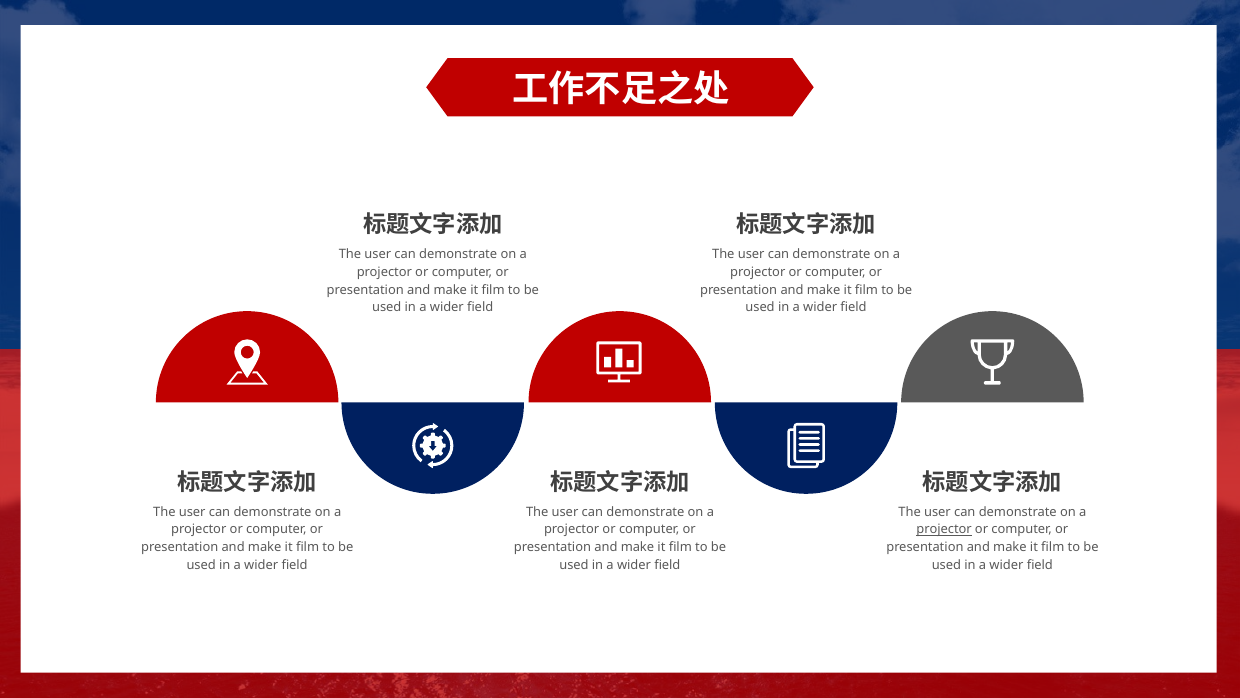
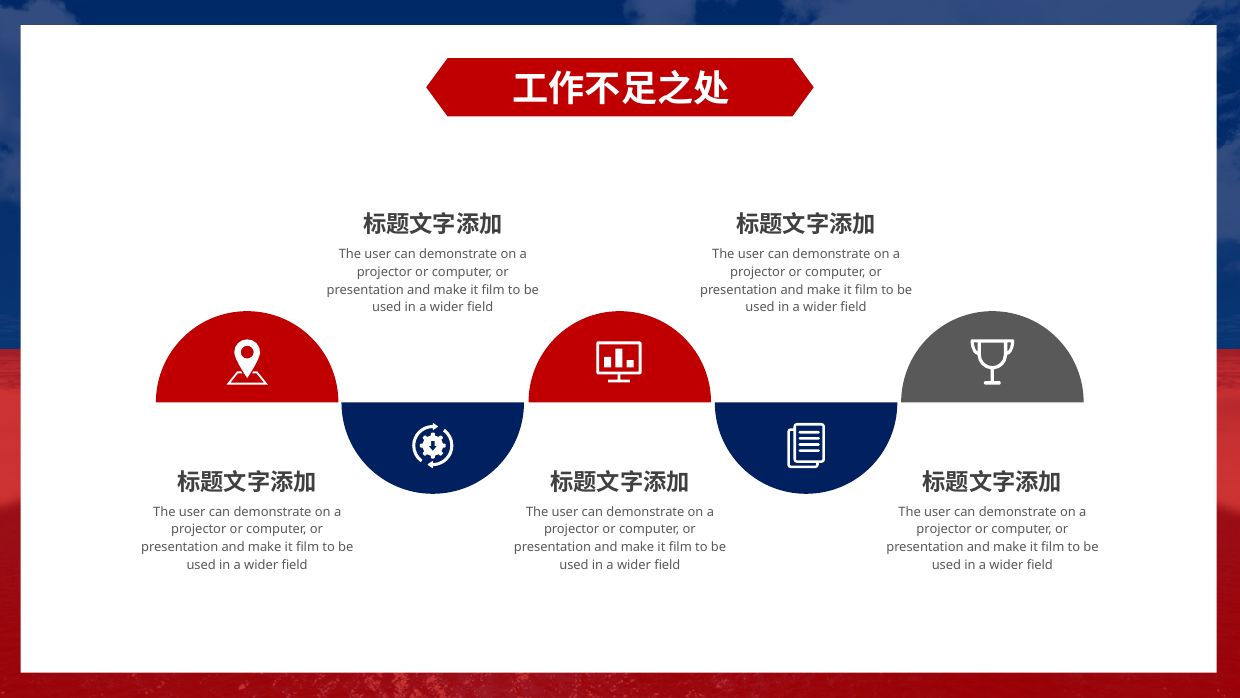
projector at (944, 529) underline: present -> none
